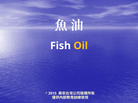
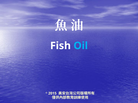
Oil colour: yellow -> light blue
